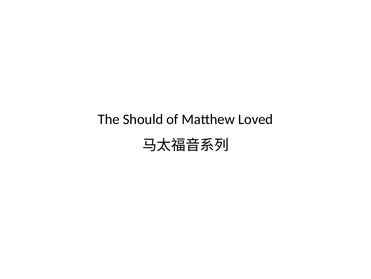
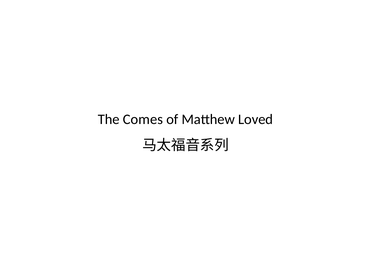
Should: Should -> Comes
